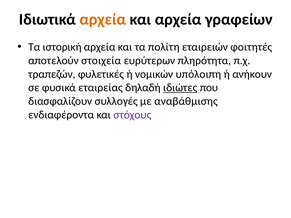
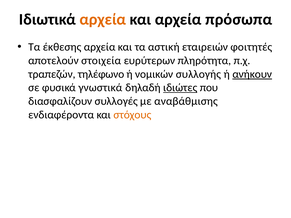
γραφείων: γραφείων -> πρόσωπα
ιστορική: ιστορική -> έκθεσης
πολίτη: πολίτη -> αστική
φυλετικές: φυλετικές -> τηλέφωνο
υπόλοιπη: υπόλοιπη -> συλλογής
ανήκουν underline: none -> present
εταιρείας: εταιρείας -> γνωστικά
στόχους colour: purple -> orange
